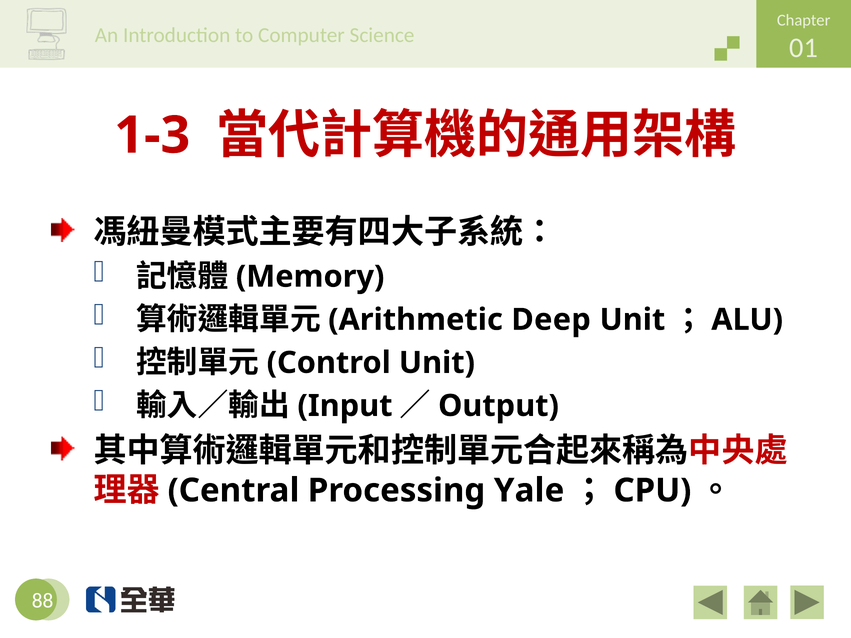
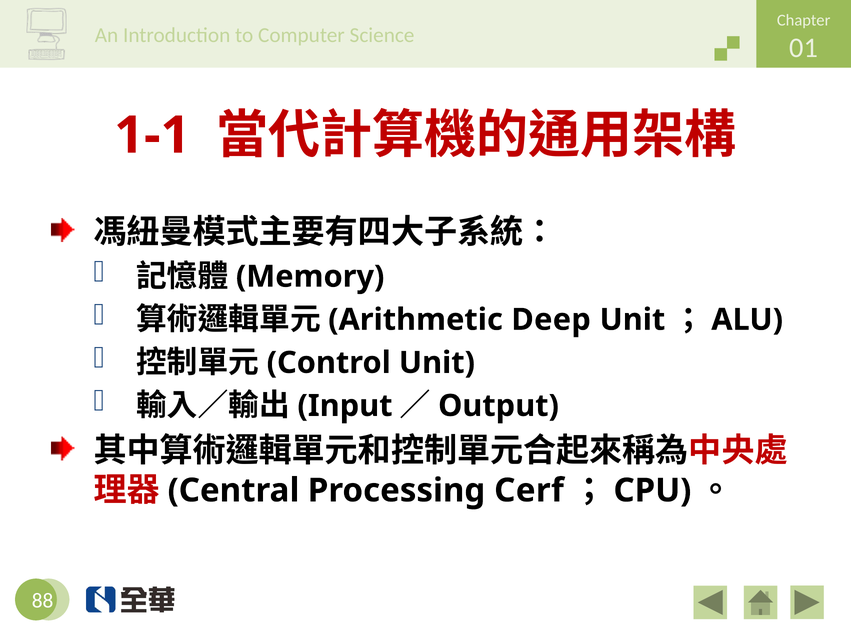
1-3: 1-3 -> 1-1
Yale: Yale -> Cerf
